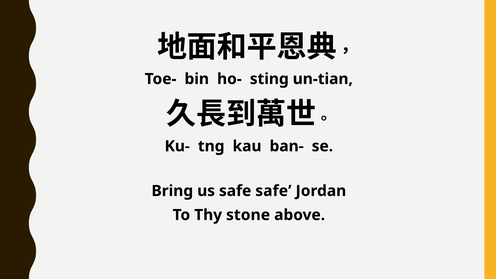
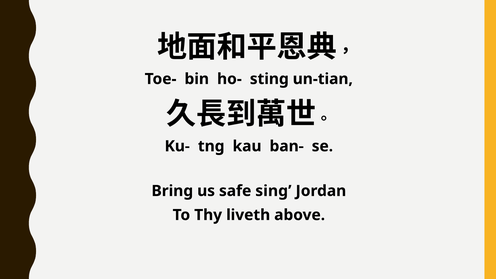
safe safe: safe -> sing
stone: stone -> liveth
